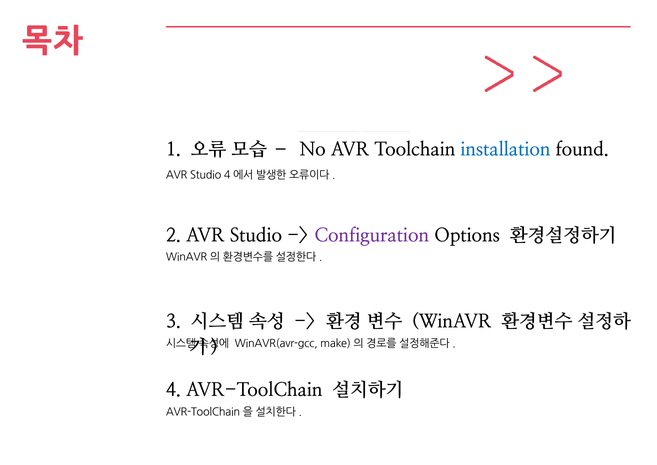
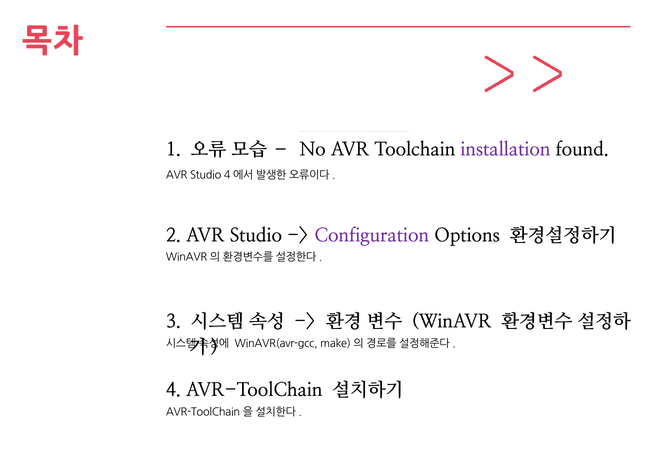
installation colour: blue -> purple
